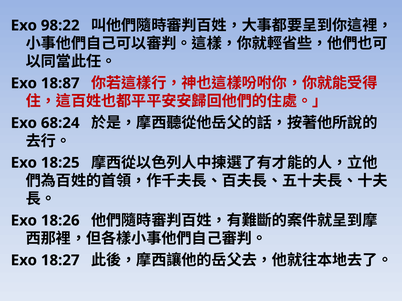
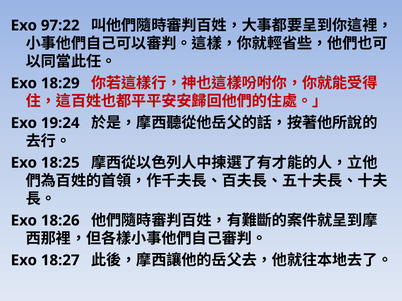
98:22: 98:22 -> 97:22
18:87: 18:87 -> 18:29
68:24: 68:24 -> 19:24
